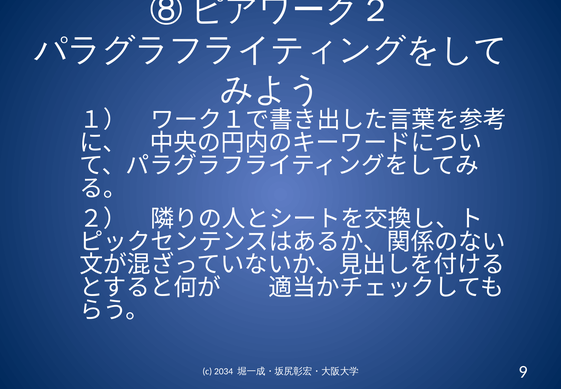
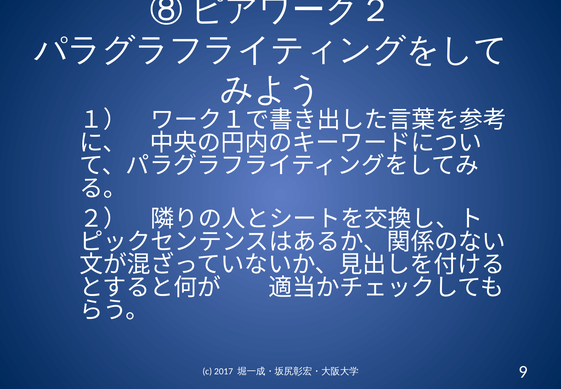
2034: 2034 -> 2017
